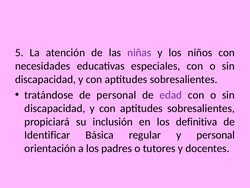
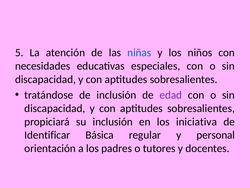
niñas colour: purple -> blue
de personal: personal -> inclusión
definitiva: definitiva -> iniciativa
